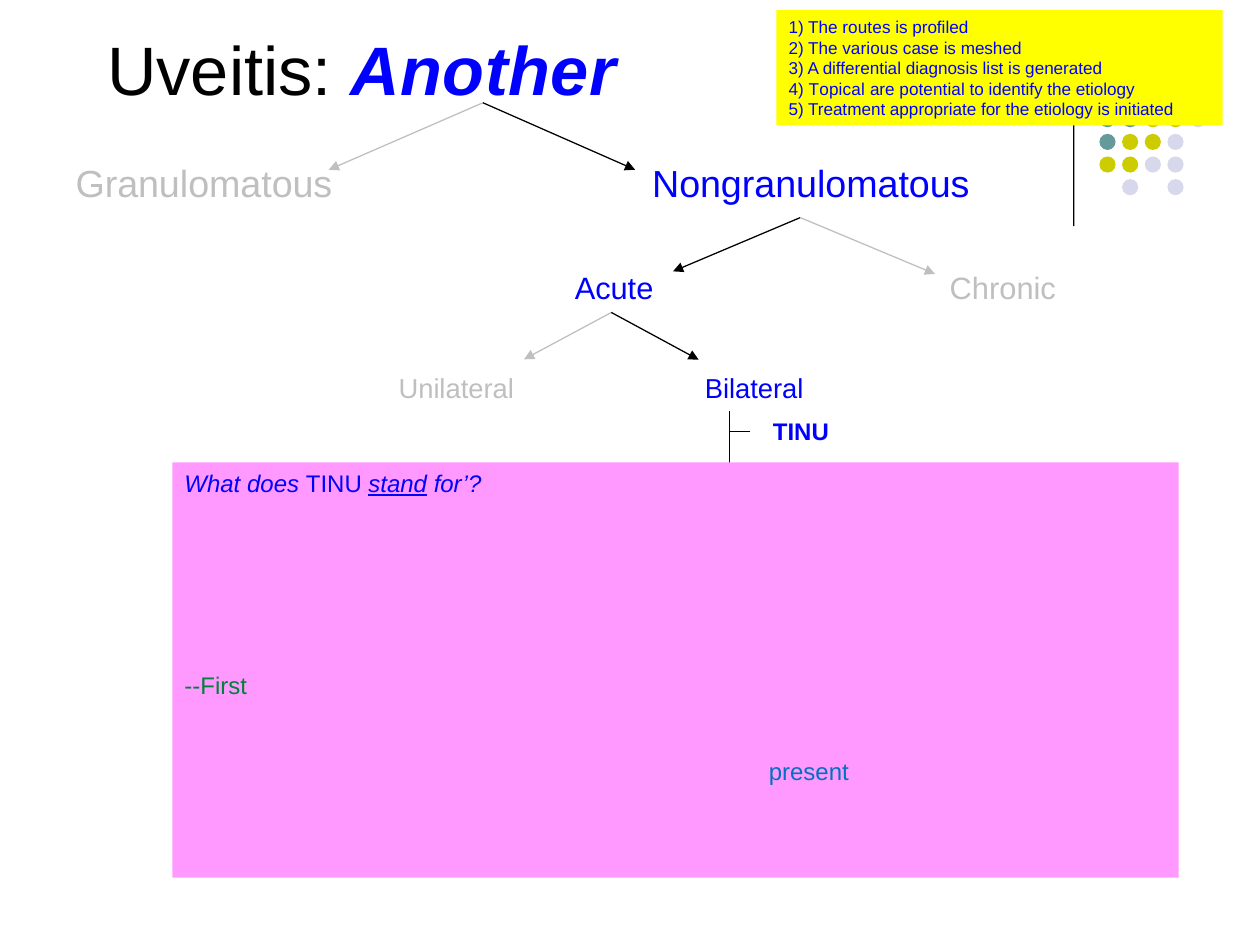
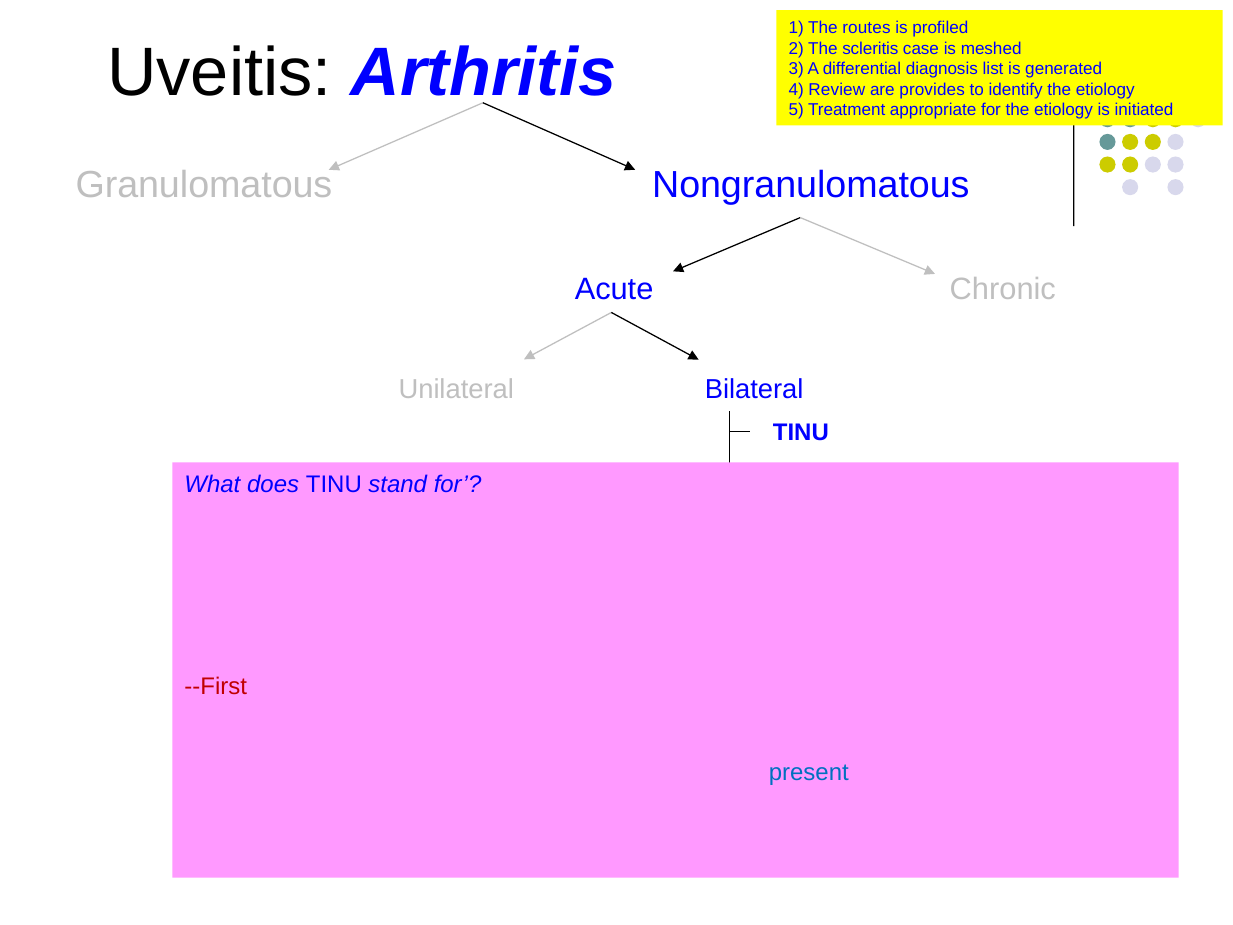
various: various -> scleritis
Another: Another -> Arthritis
Topical: Topical -> Review
potential: potential -> provides
stand underline: present -> none
--First colour: green -> red
